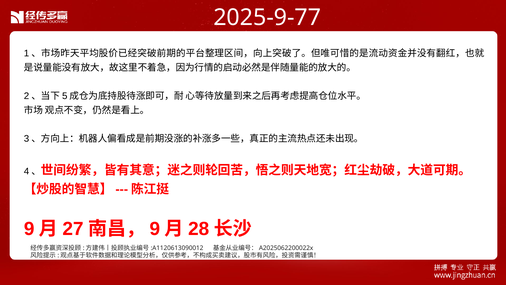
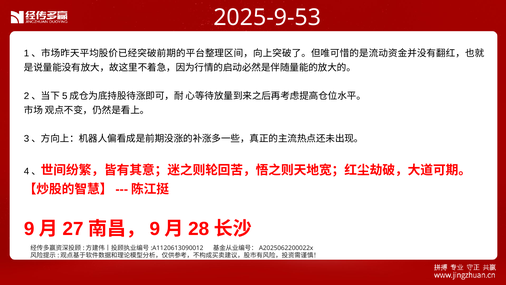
2025-9-77: 2025-9-77 -> 2025-9-53
